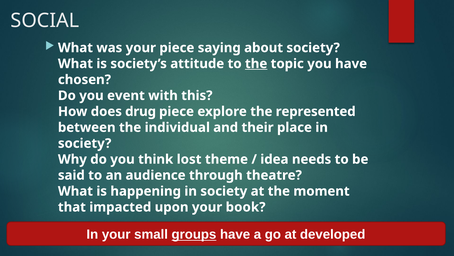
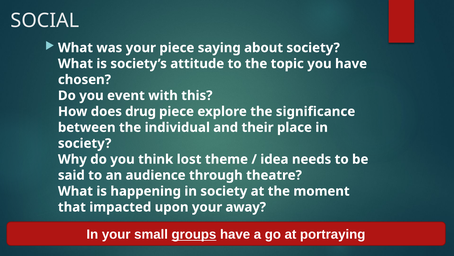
the at (256, 64) underline: present -> none
represented: represented -> significance
book: book -> away
developed: developed -> portraying
